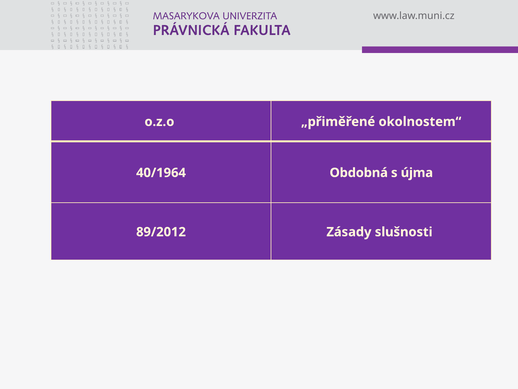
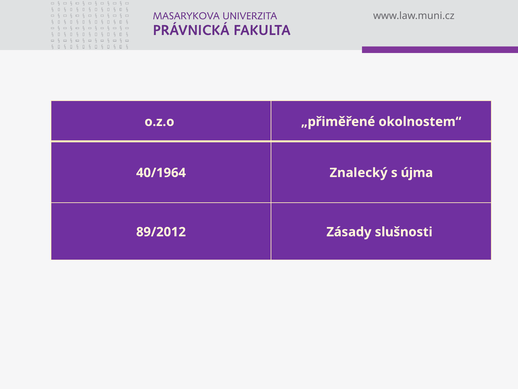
Obdobná: Obdobná -> Znalecký
